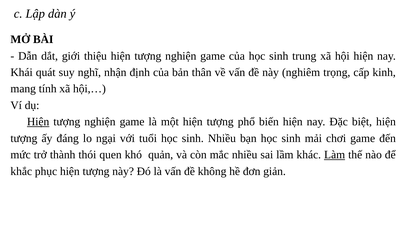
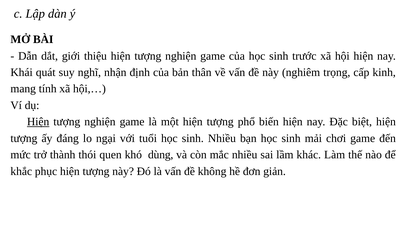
trung: trung -> trước
quản: quản -> dùng
Làm underline: present -> none
